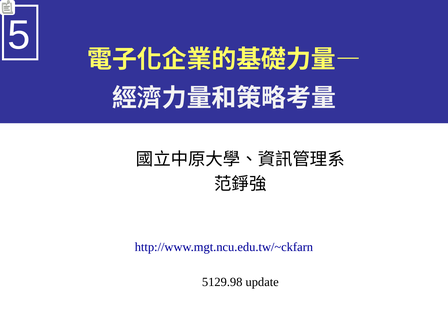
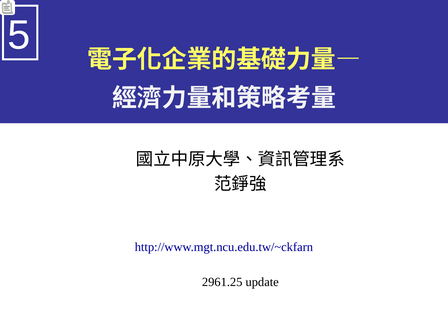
5129.98: 5129.98 -> 2961.25
